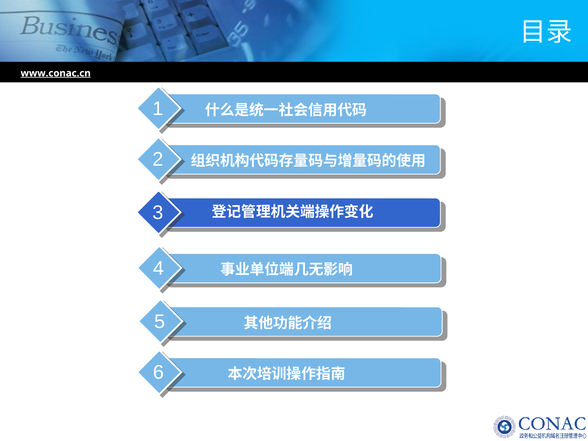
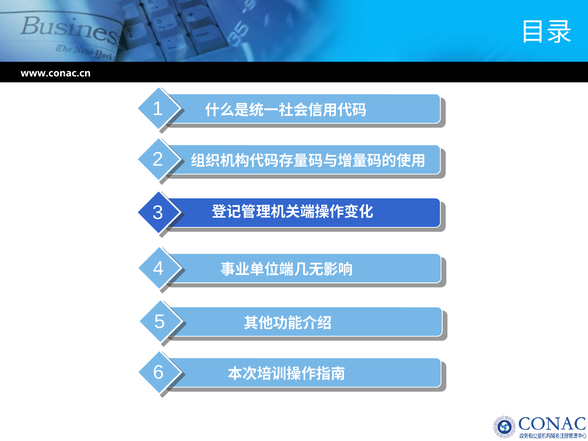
www.conac.cn underline: present -> none
